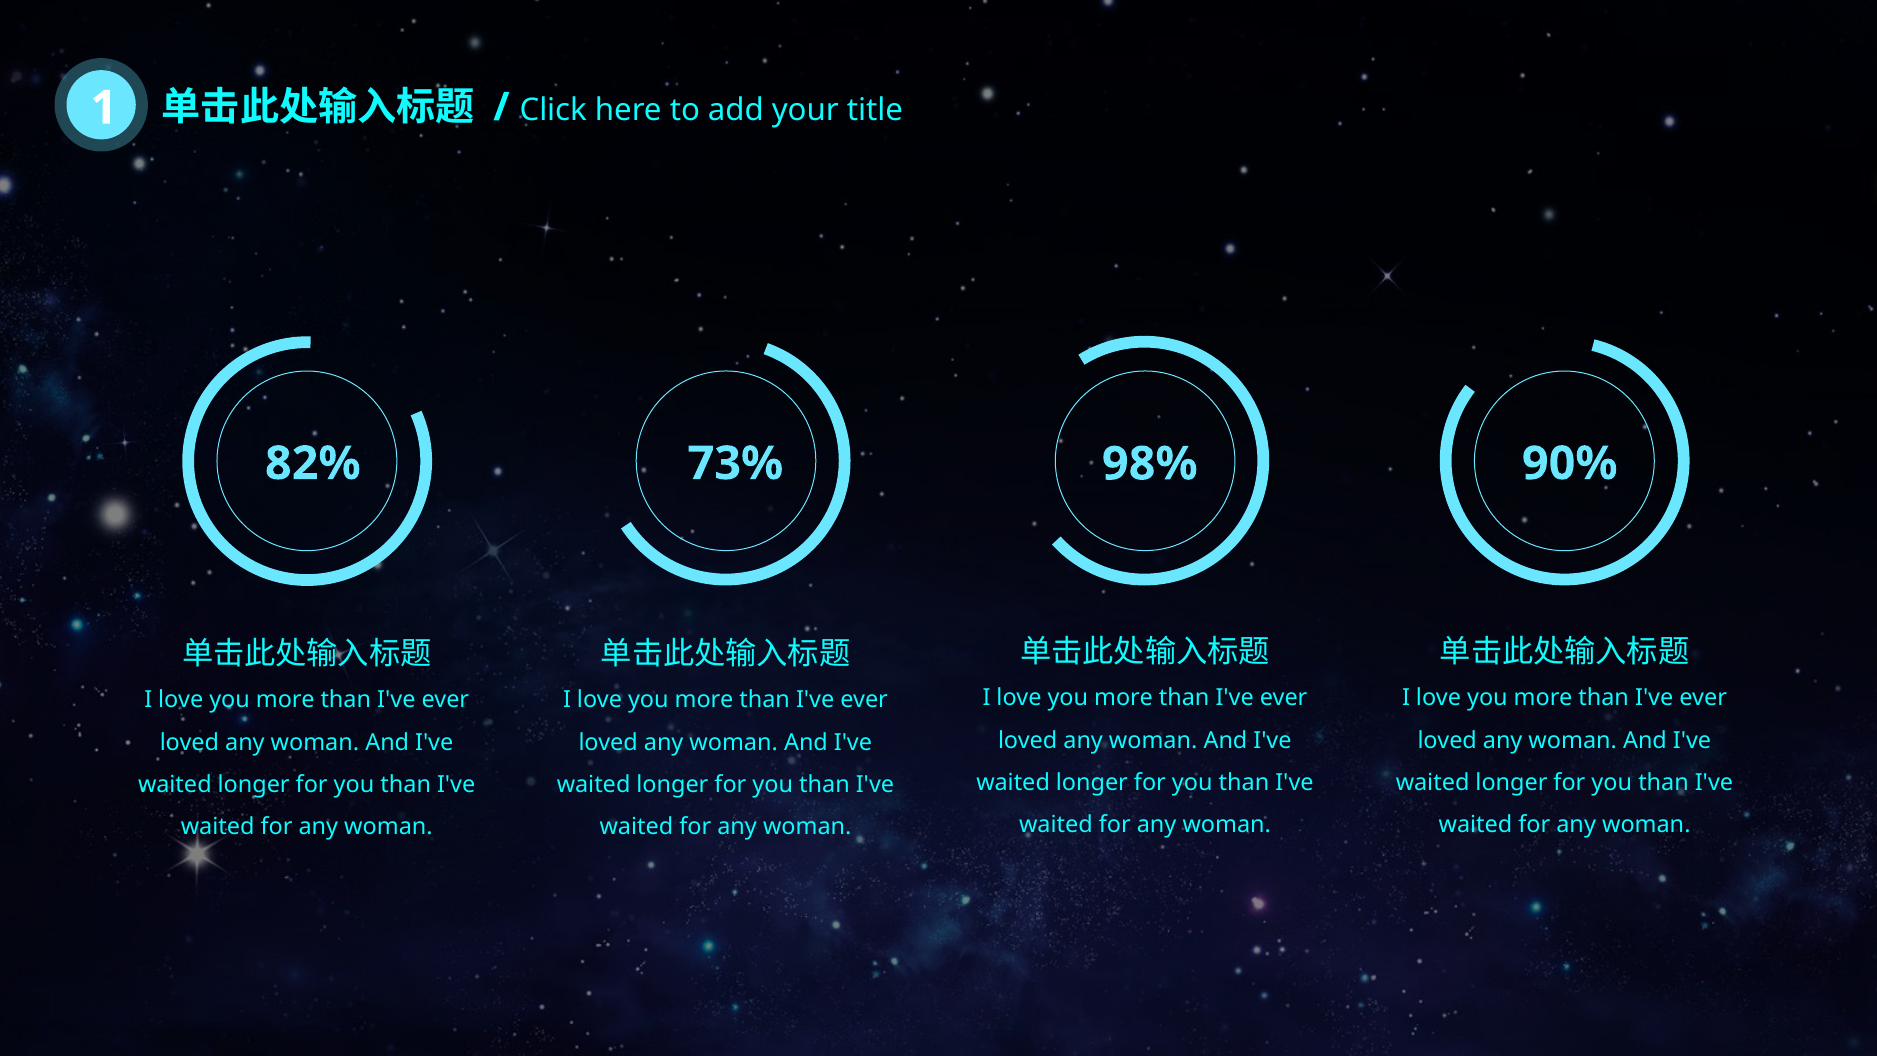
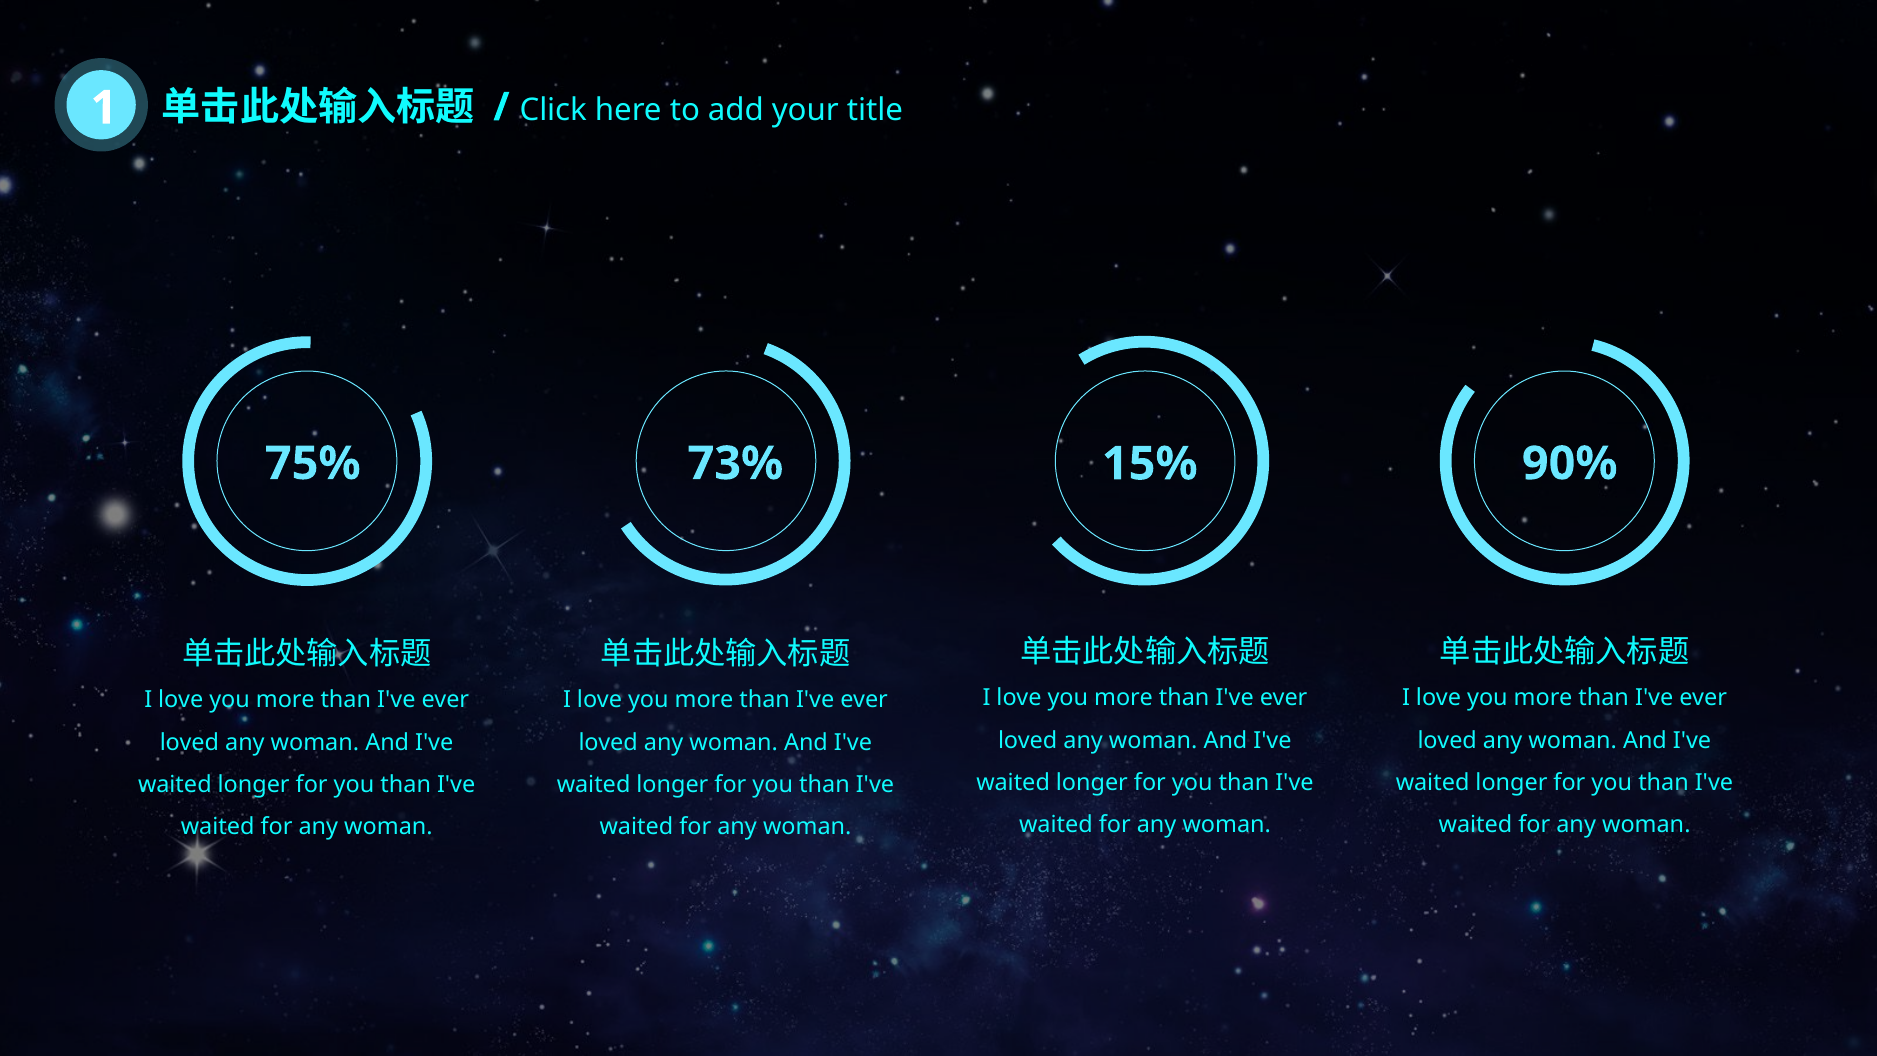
82%: 82% -> 75%
98%: 98% -> 15%
